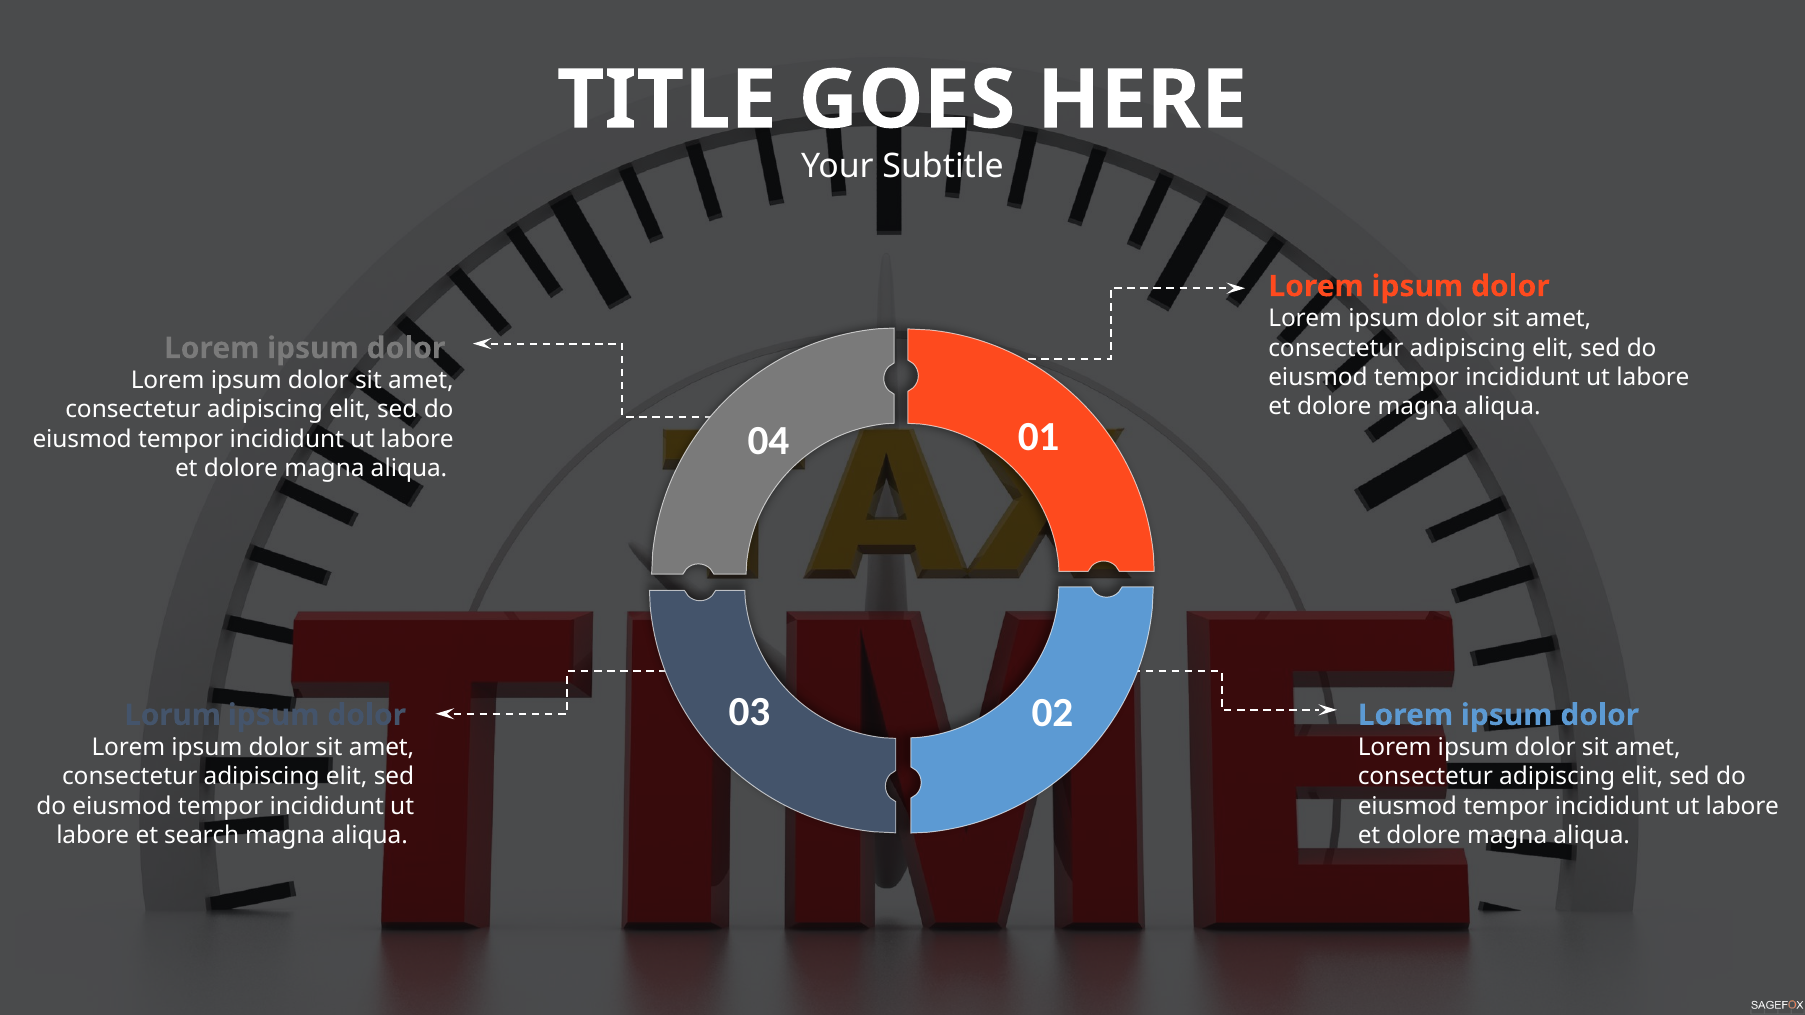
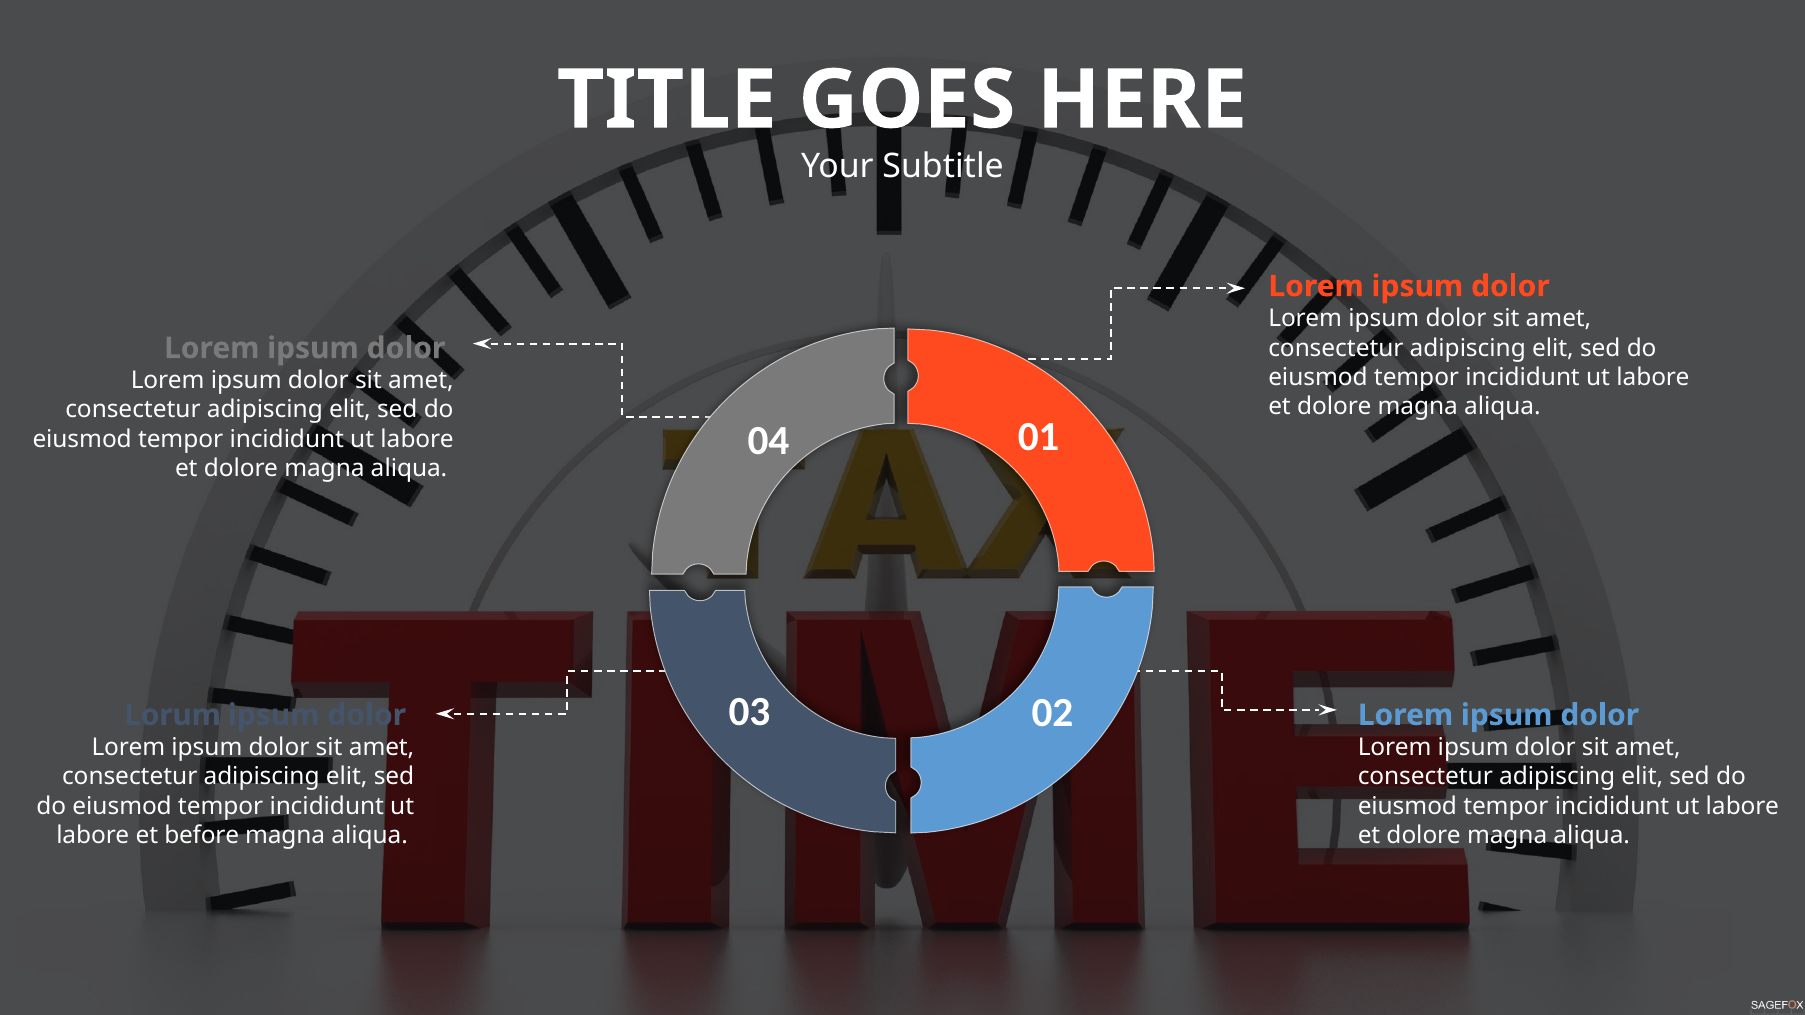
search: search -> before
